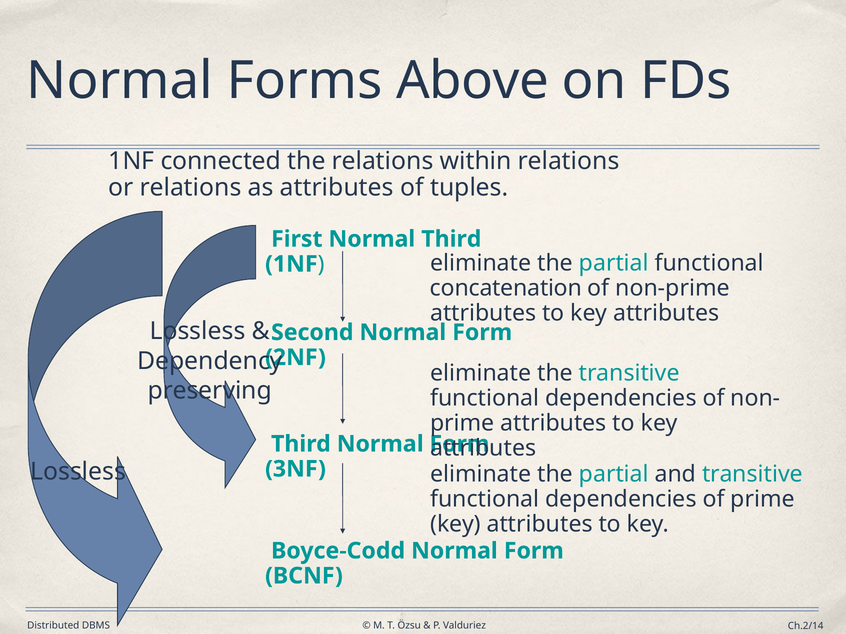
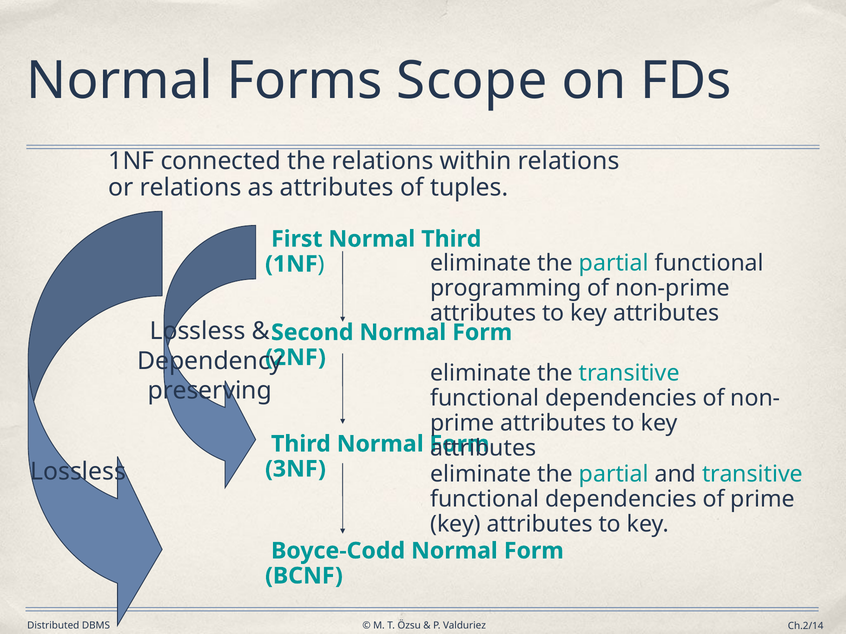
Above: Above -> Scope
concatenation: concatenation -> programming
